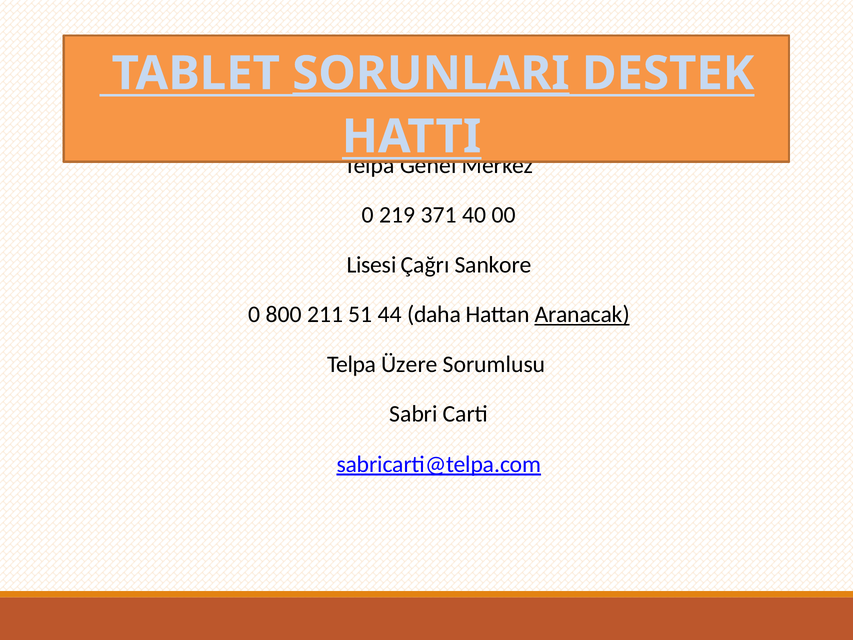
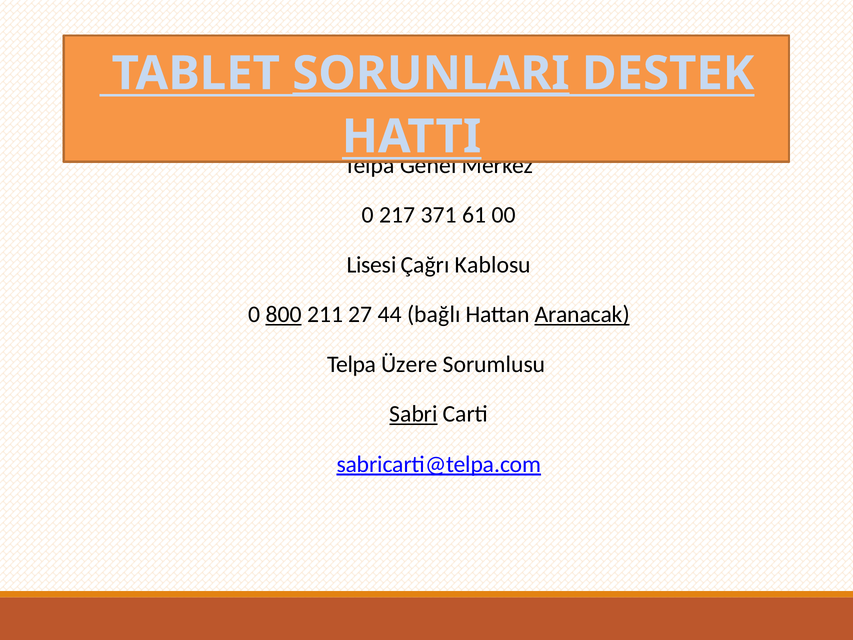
219: 219 -> 217
40: 40 -> 61
Sankore: Sankore -> Kablosu
800 underline: none -> present
51: 51 -> 27
daha: daha -> bağlı
Sabri underline: none -> present
